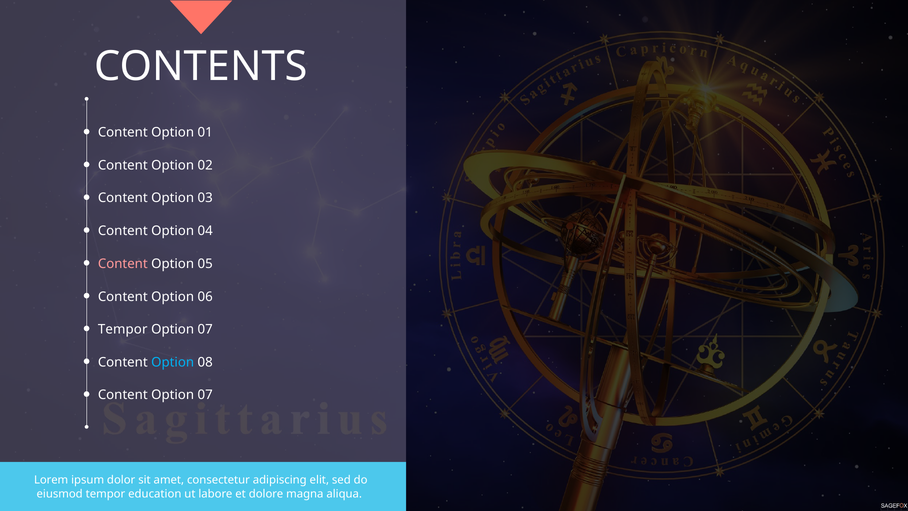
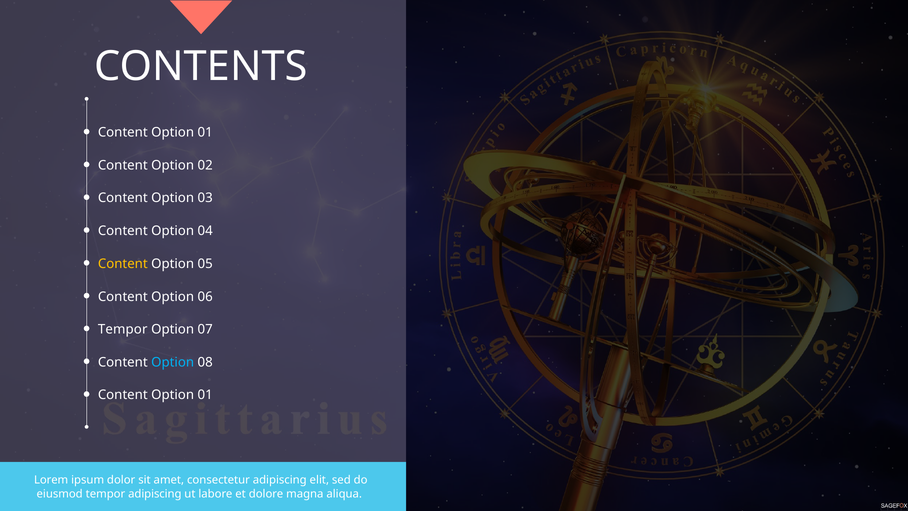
Content at (123, 264) colour: pink -> yellow
07 at (205, 395): 07 -> 01
tempor education: education -> adipiscing
